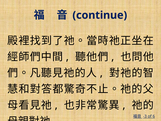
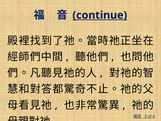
continue underline: none -> present
